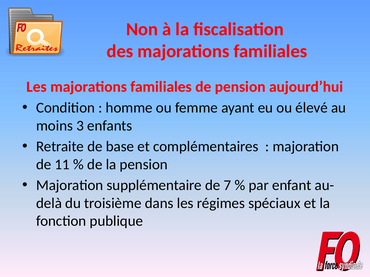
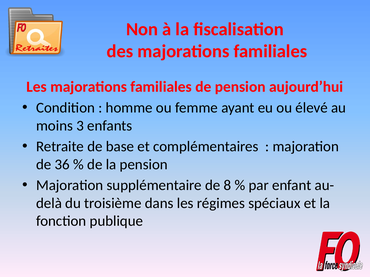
11: 11 -> 36
7: 7 -> 8
